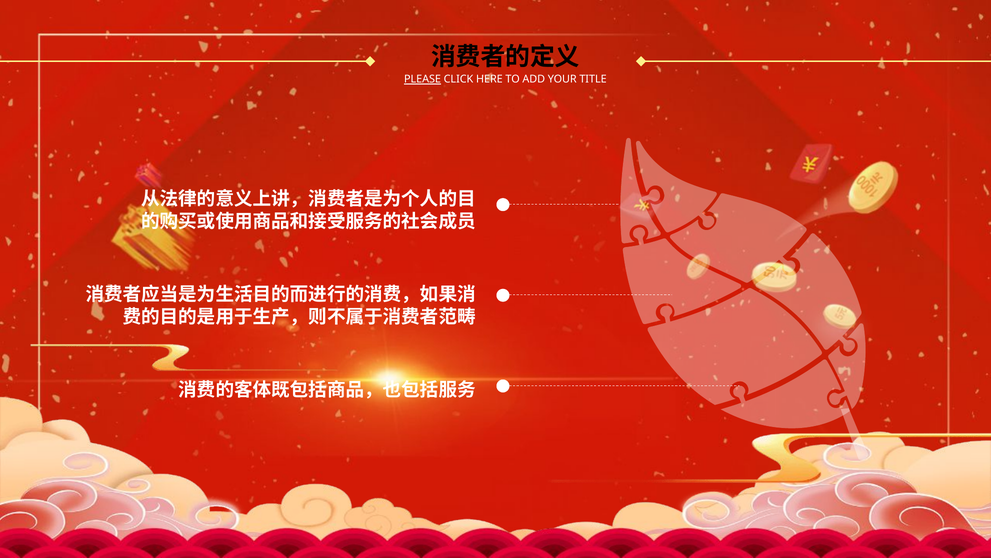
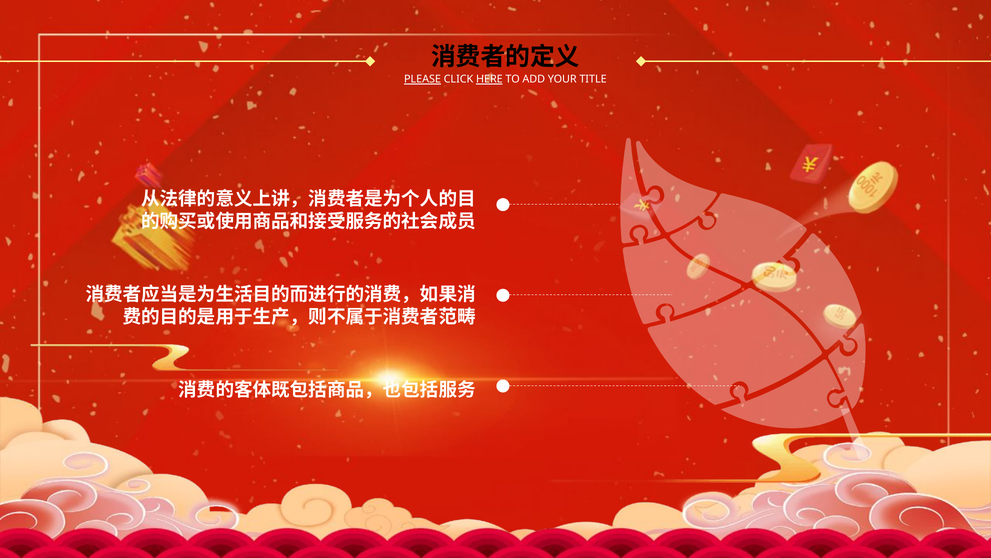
HERE underline: none -> present
